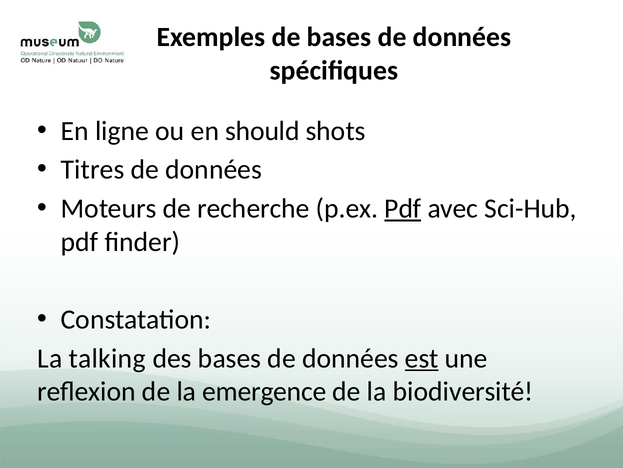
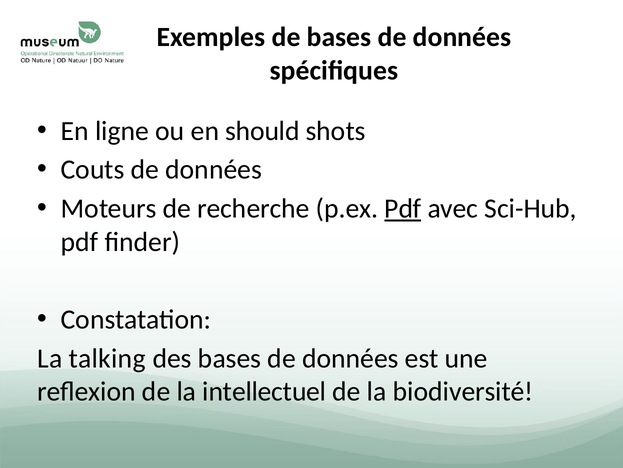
Titres: Titres -> Couts
est underline: present -> none
emergence: emergence -> intellectuel
